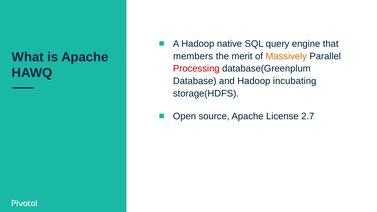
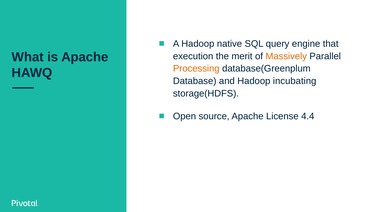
members: members -> execution
Processing colour: red -> orange
2.7: 2.7 -> 4.4
